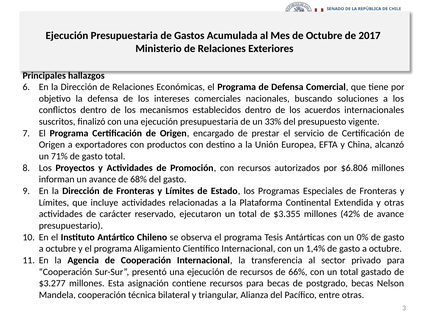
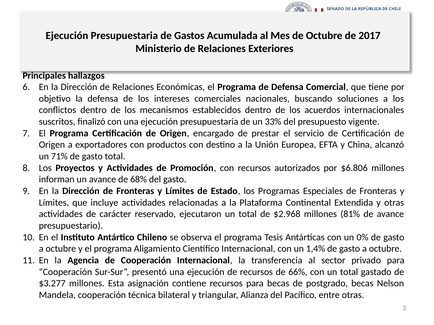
$3.355: $3.355 -> $2.968
42%: 42% -> 81%
